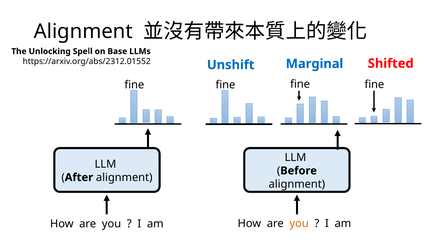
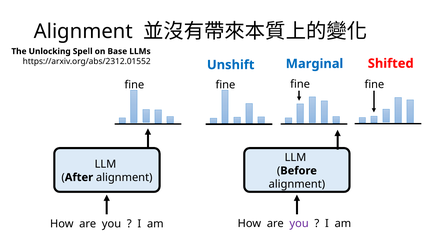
you at (299, 223) colour: orange -> purple
